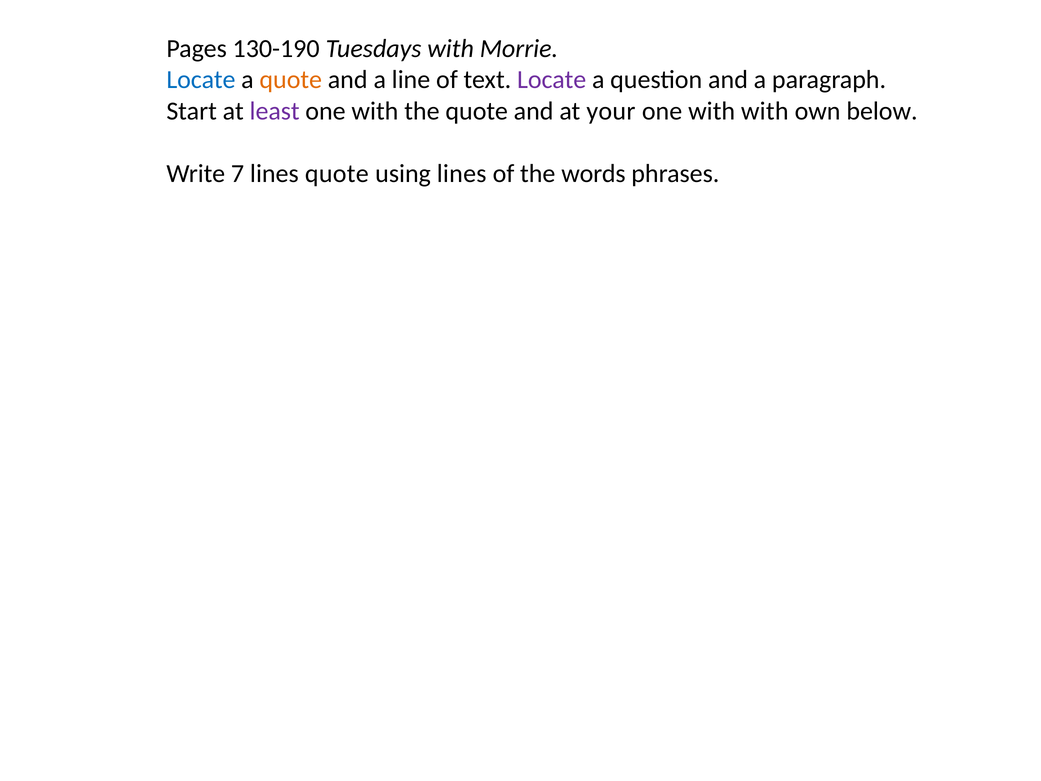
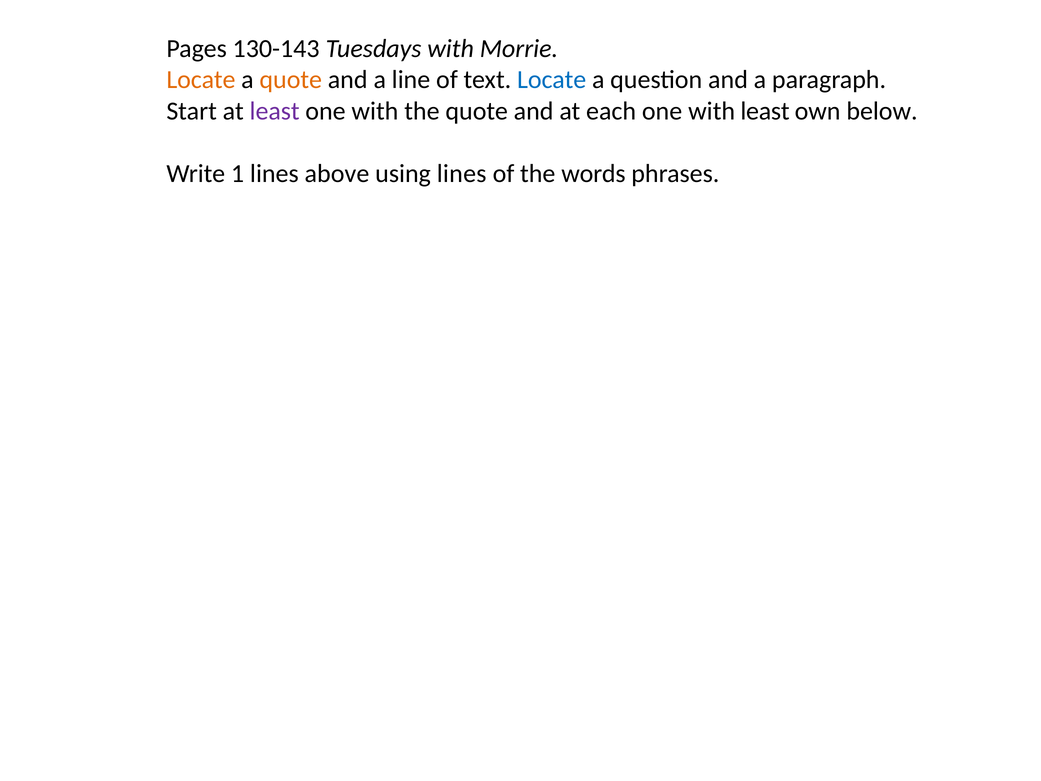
130-190: 130-190 -> 130-143
Locate at (201, 80) colour: blue -> orange
Locate at (552, 80) colour: purple -> blue
your: your -> each
with with: with -> least
7: 7 -> 1
lines quote: quote -> above
